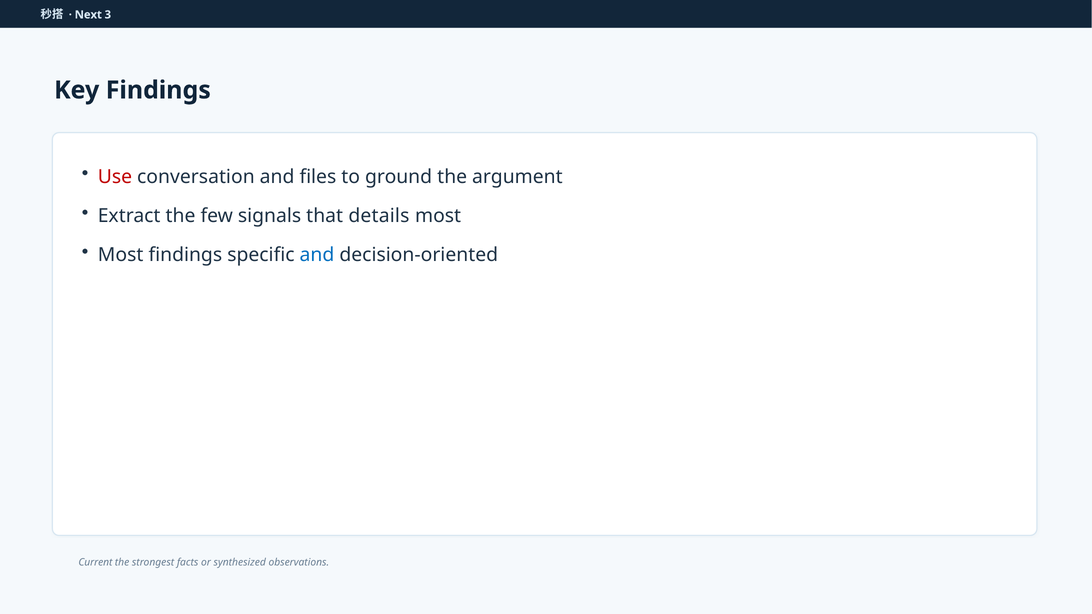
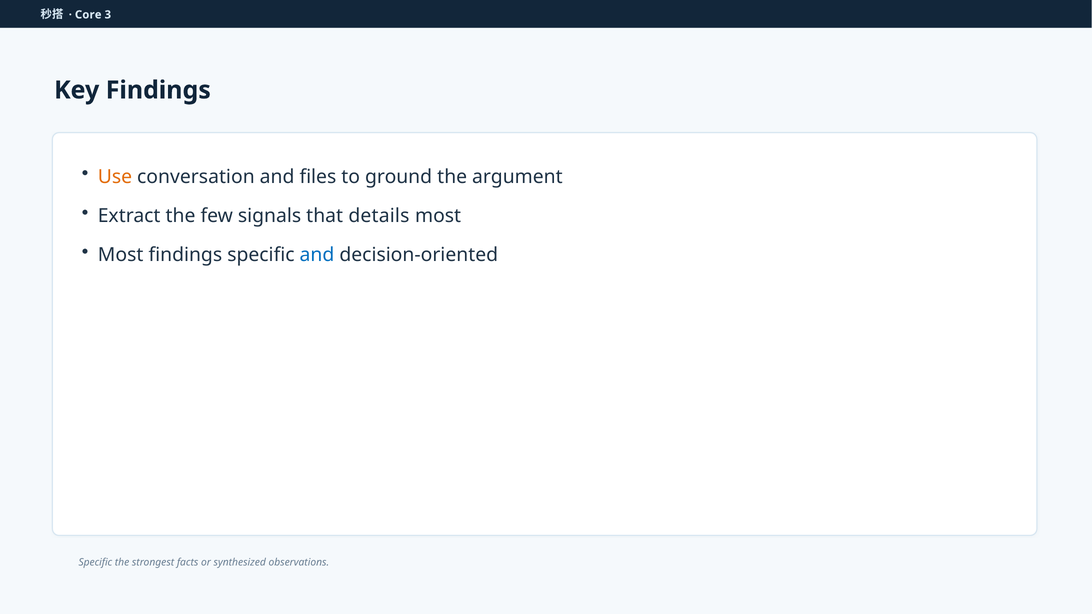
Next: Next -> Core
Use colour: red -> orange
Current at (95, 563): Current -> Specific
